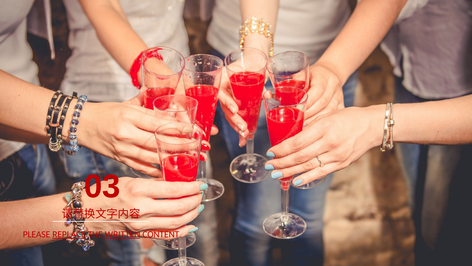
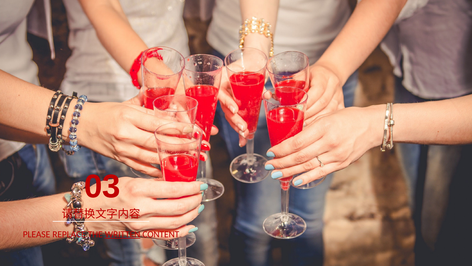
REPLACE underline: present -> none
